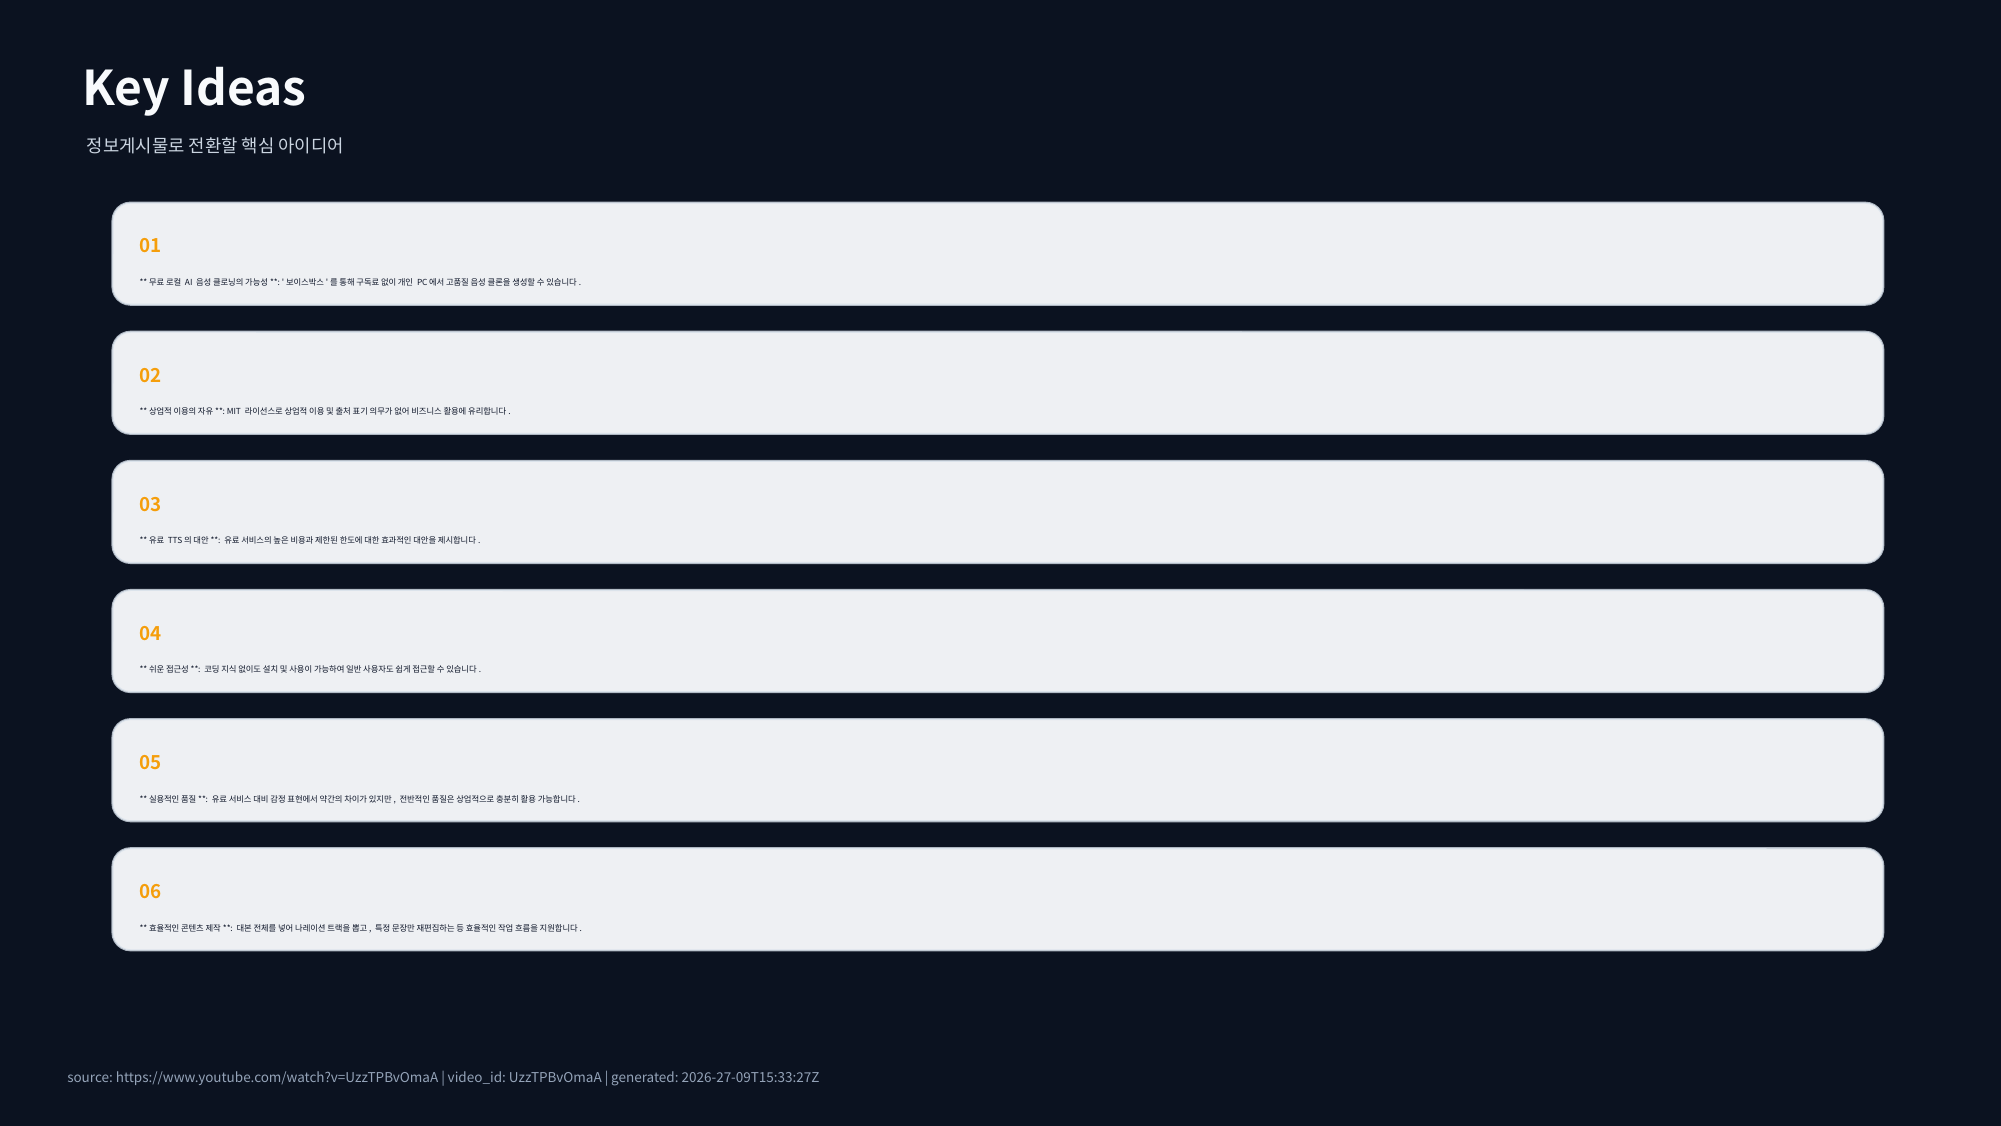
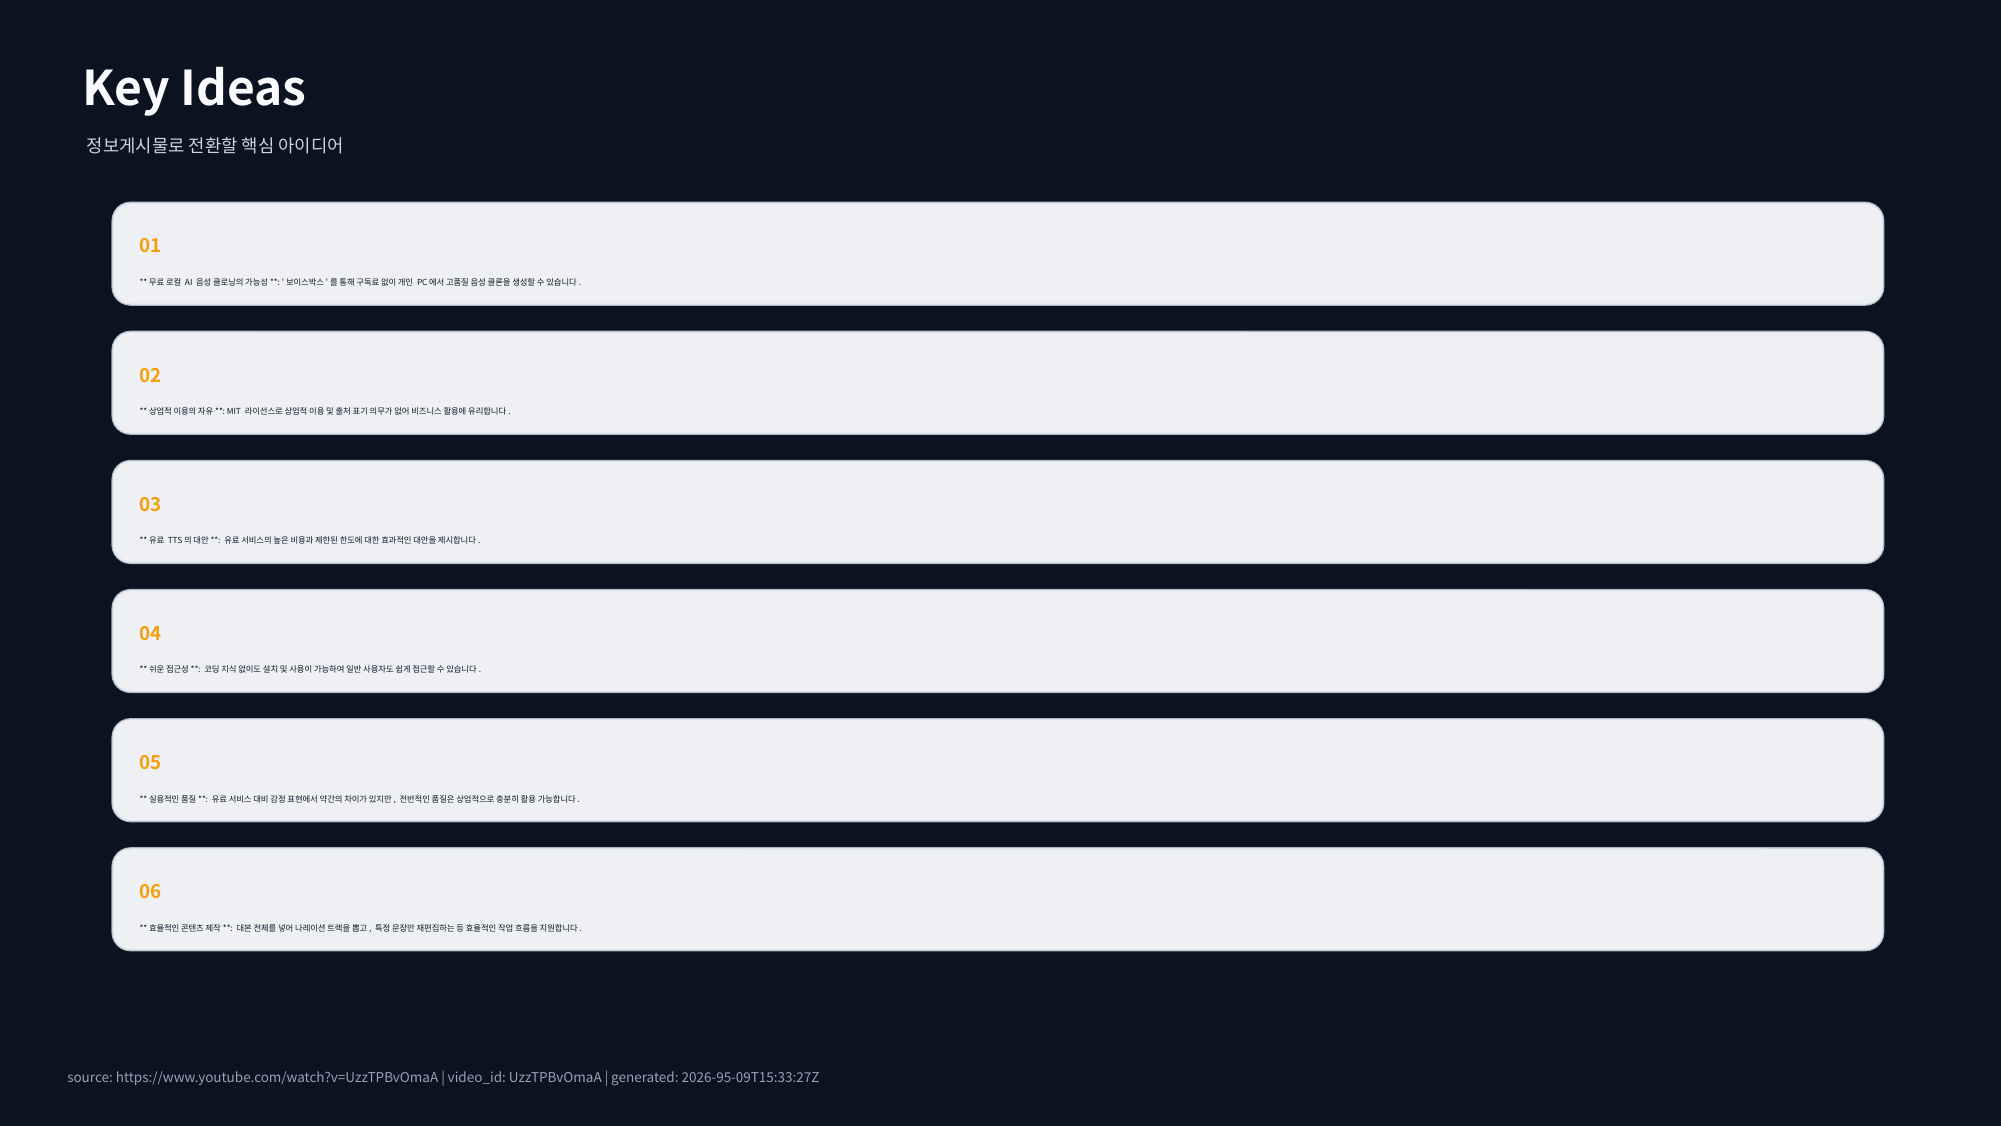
2026-27-09T15:33:27Z: 2026-27-09T15:33:27Z -> 2026-95-09T15:33:27Z
